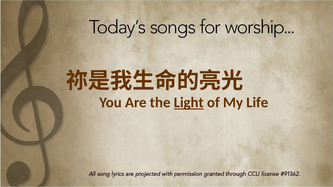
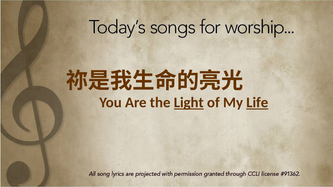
Life underline: none -> present
